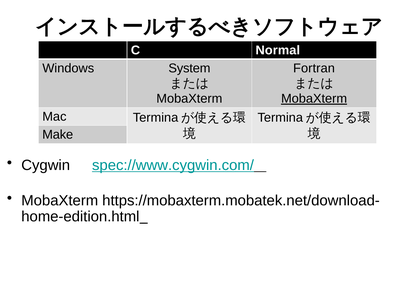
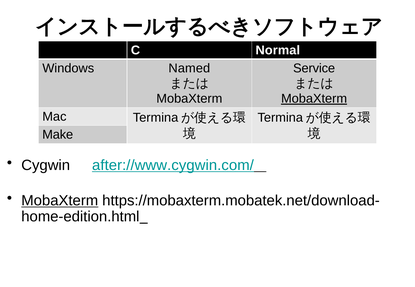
System: System -> Named
Fortran: Fortran -> Service
spec://www.cygwin.com/: spec://www.cygwin.com/ -> after://www.cygwin.com/
MobaXterm at (60, 201) underline: none -> present
